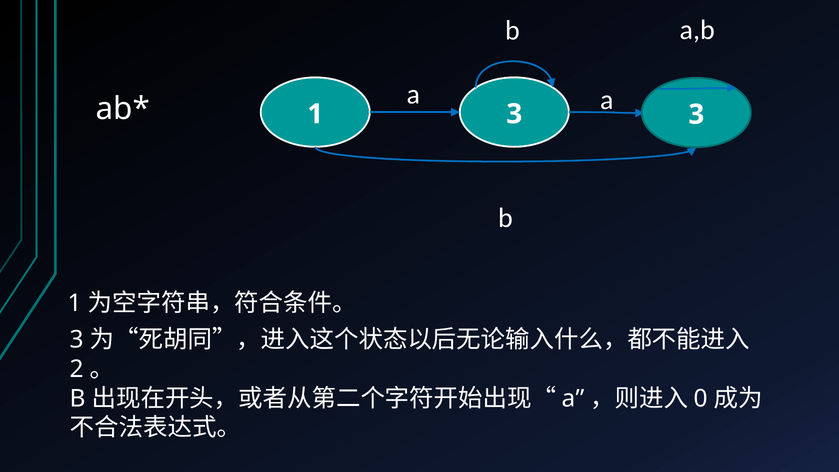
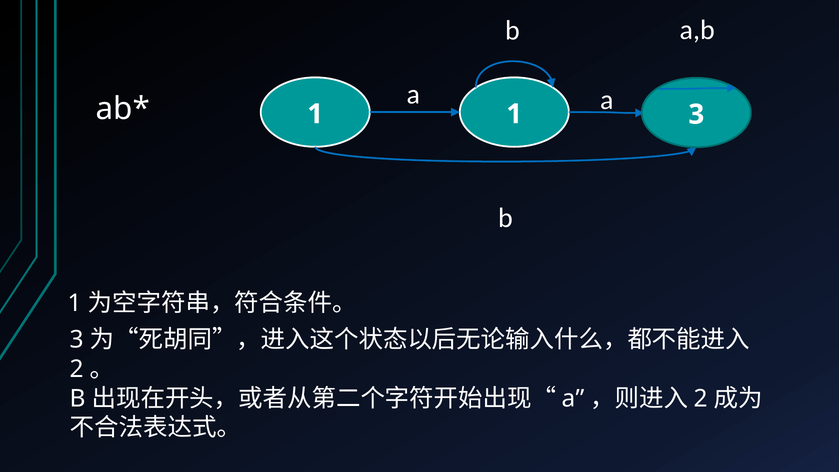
1 3: 3 -> 1
0 at (701, 399): 0 -> 2
